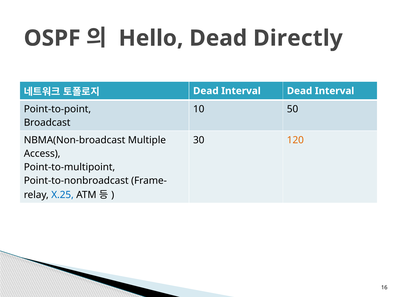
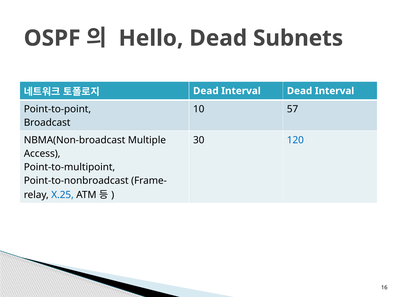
Directly: Directly -> Subnets
50: 50 -> 57
120 colour: orange -> blue
